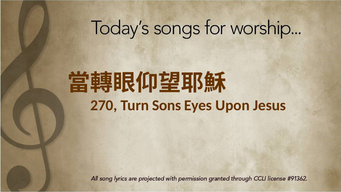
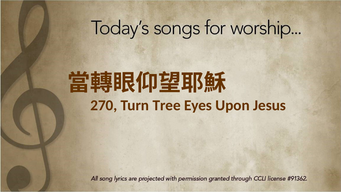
Sons: Sons -> Tree
